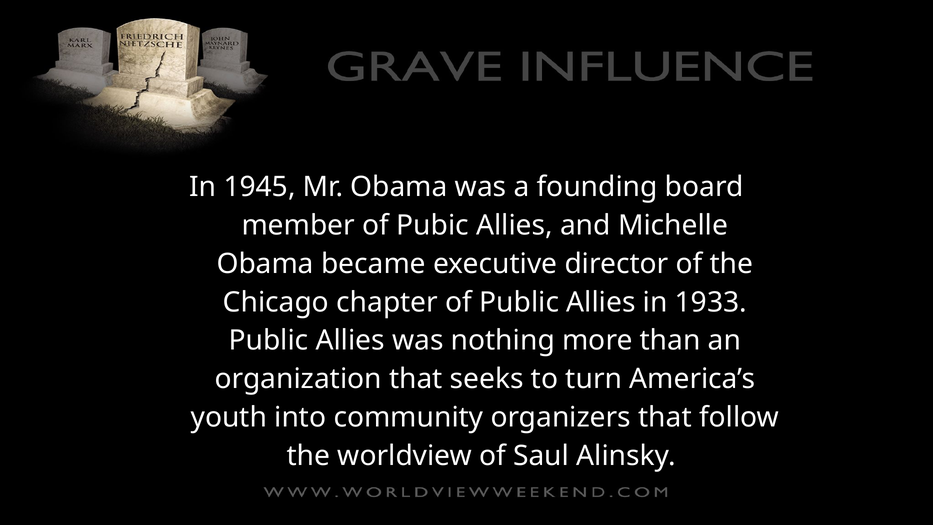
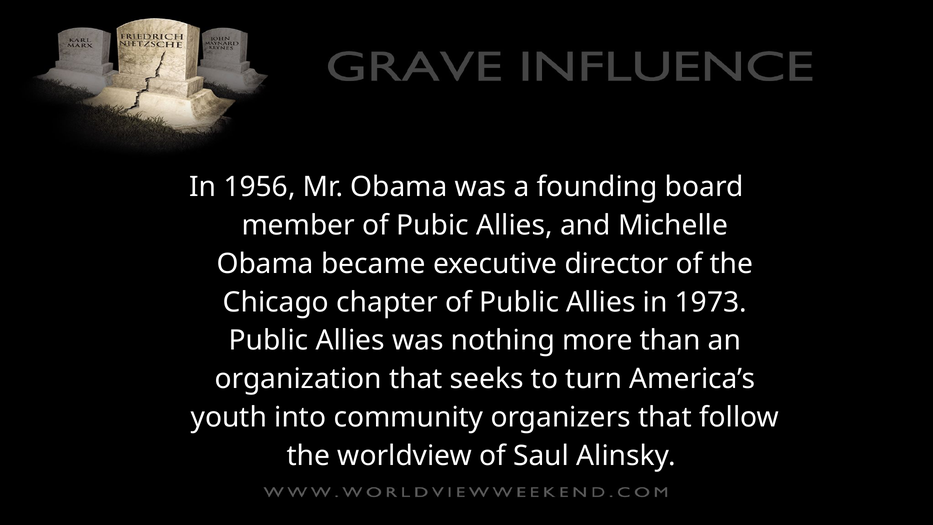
1945: 1945 -> 1956
1933: 1933 -> 1973
